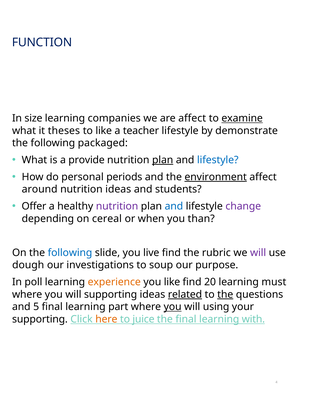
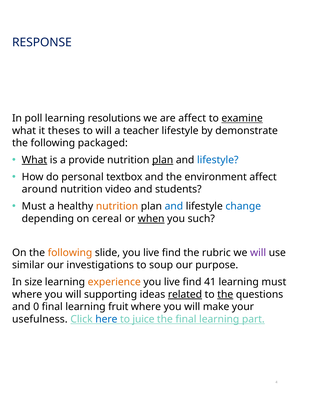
FUNCTION: FUNCTION -> RESPONSE
size: size -> poll
companies: companies -> resolutions
to like: like -> will
What at (34, 160) underline: none -> present
periods: periods -> textbox
environment underline: present -> none
nutrition ideas: ideas -> video
Offer at (34, 206): Offer -> Must
nutrition at (117, 206) colour: purple -> orange
change colour: purple -> blue
when underline: none -> present
than: than -> such
following at (70, 253) colour: blue -> orange
dough: dough -> similar
poll: poll -> size
like at (172, 282): like -> live
20: 20 -> 41
5: 5 -> 0
part: part -> fruit
you at (173, 307) underline: present -> none
using: using -> make
supporting at (40, 319): supporting -> usefulness
here colour: orange -> blue
with: with -> part
